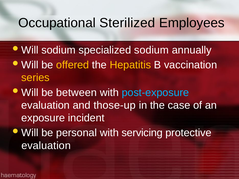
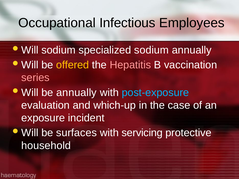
Sterilized: Sterilized -> Infectious
Hepatitis colour: yellow -> pink
series colour: yellow -> pink
be between: between -> annually
those-up: those-up -> which-up
personal: personal -> surfaces
evaluation at (46, 146): evaluation -> household
